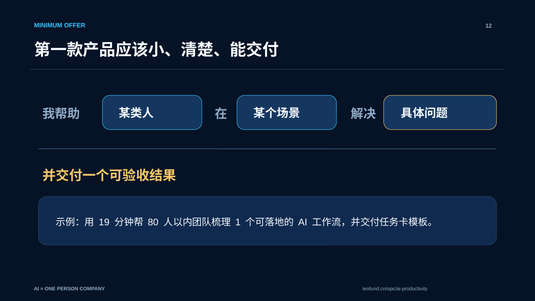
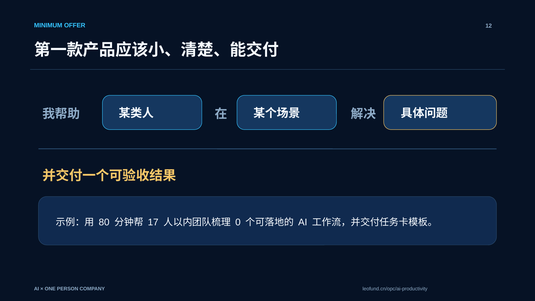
19: 19 -> 80
80: 80 -> 17
1: 1 -> 0
